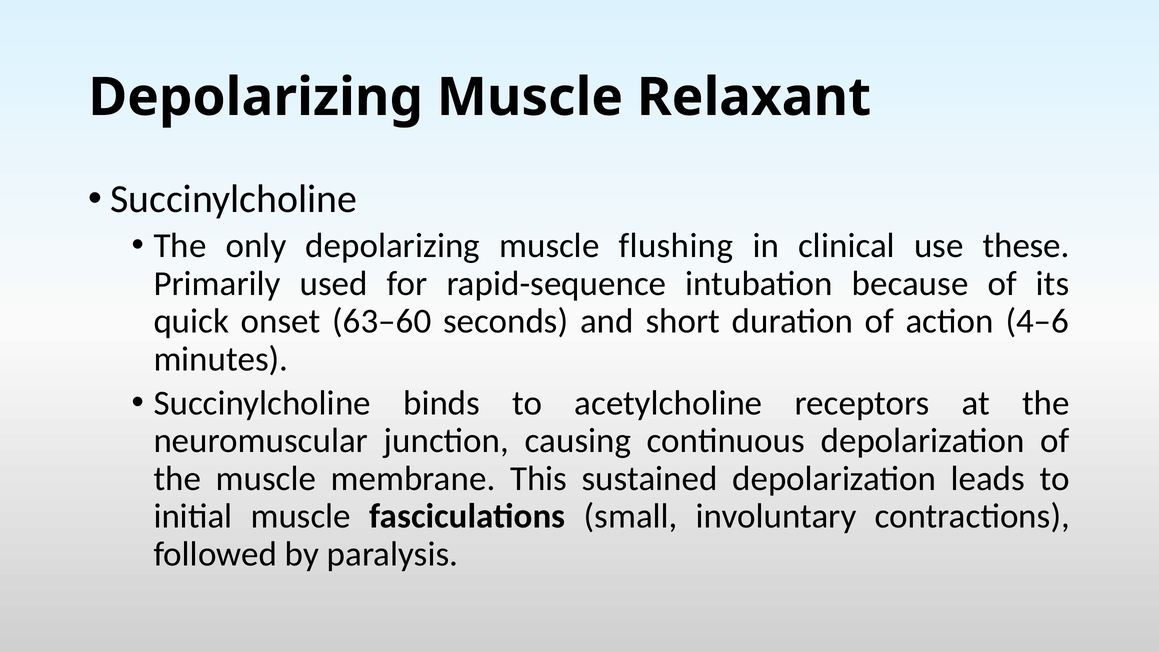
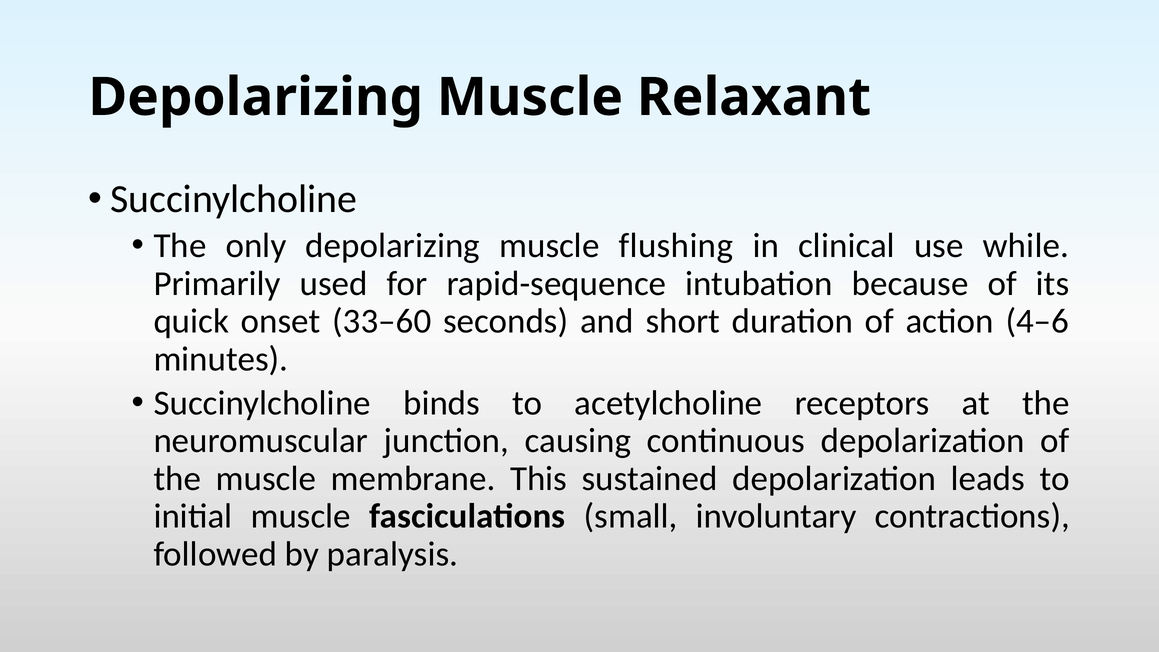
these: these -> while
63–60: 63–60 -> 33–60
